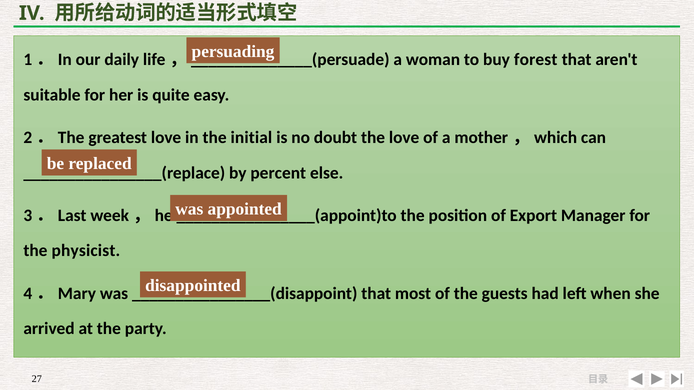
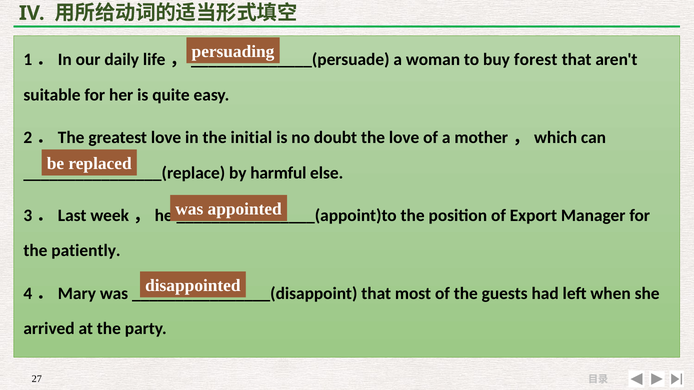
percent: percent -> harmful
physicist: physicist -> patiently
